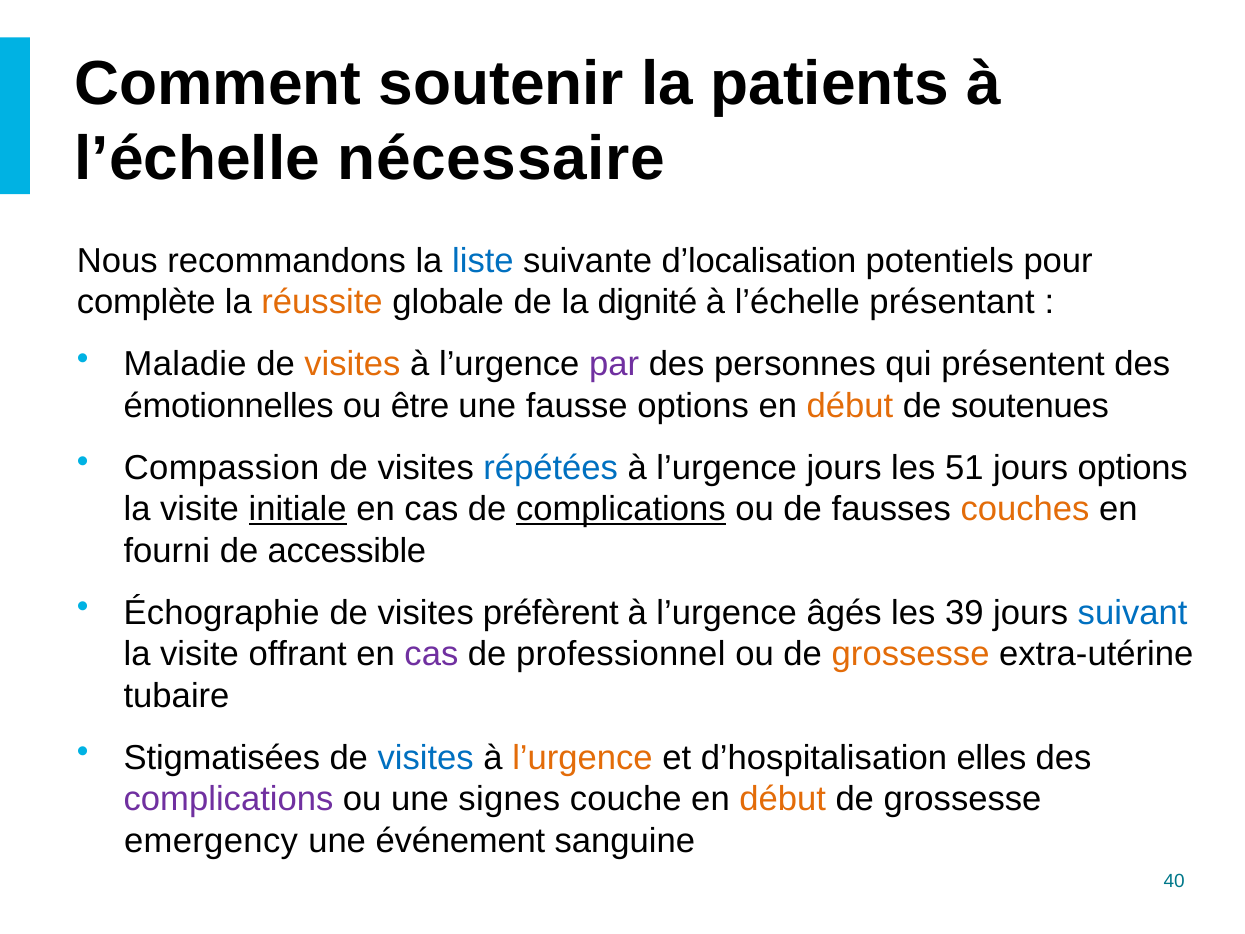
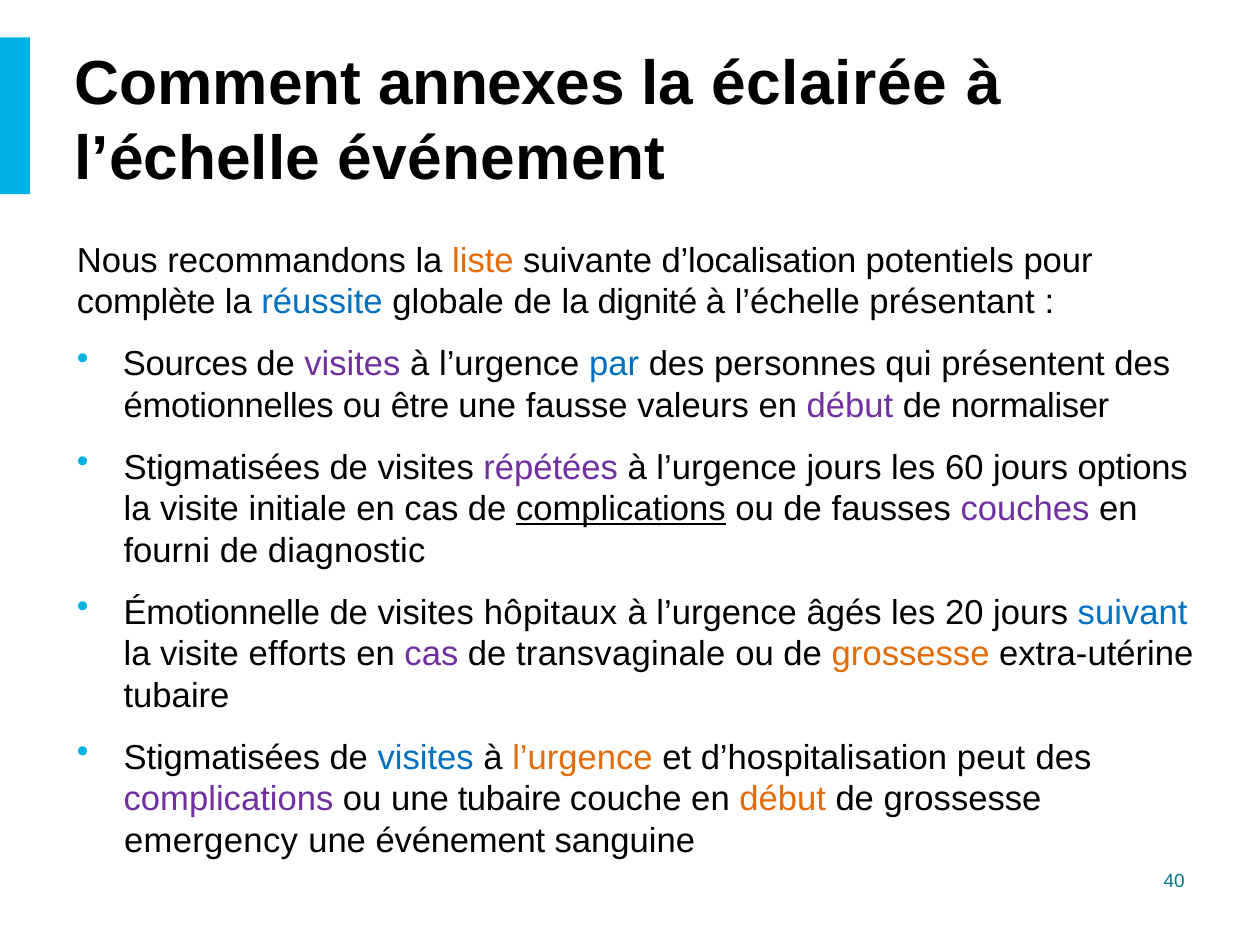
soutenir: soutenir -> annexes
patients: patients -> éclairée
l’échelle nécessaire: nécessaire -> événement
liste colour: blue -> orange
réussite colour: orange -> blue
Maladie: Maladie -> Sources
visites at (352, 364) colour: orange -> purple
par colour: purple -> blue
fausse options: options -> valeurs
début at (850, 406) colour: orange -> purple
soutenues: soutenues -> normaliser
Compassion at (222, 468): Compassion -> Stigmatisées
répétées colour: blue -> purple
51: 51 -> 60
initiale underline: present -> none
couches colour: orange -> purple
accessible: accessible -> diagnostic
Échographie: Échographie -> Émotionnelle
préfèrent: préfèrent -> hôpitaux
39: 39 -> 20
offrant: offrant -> efforts
professionnel: professionnel -> transvaginale
elles: elles -> peut
une signes: signes -> tubaire
